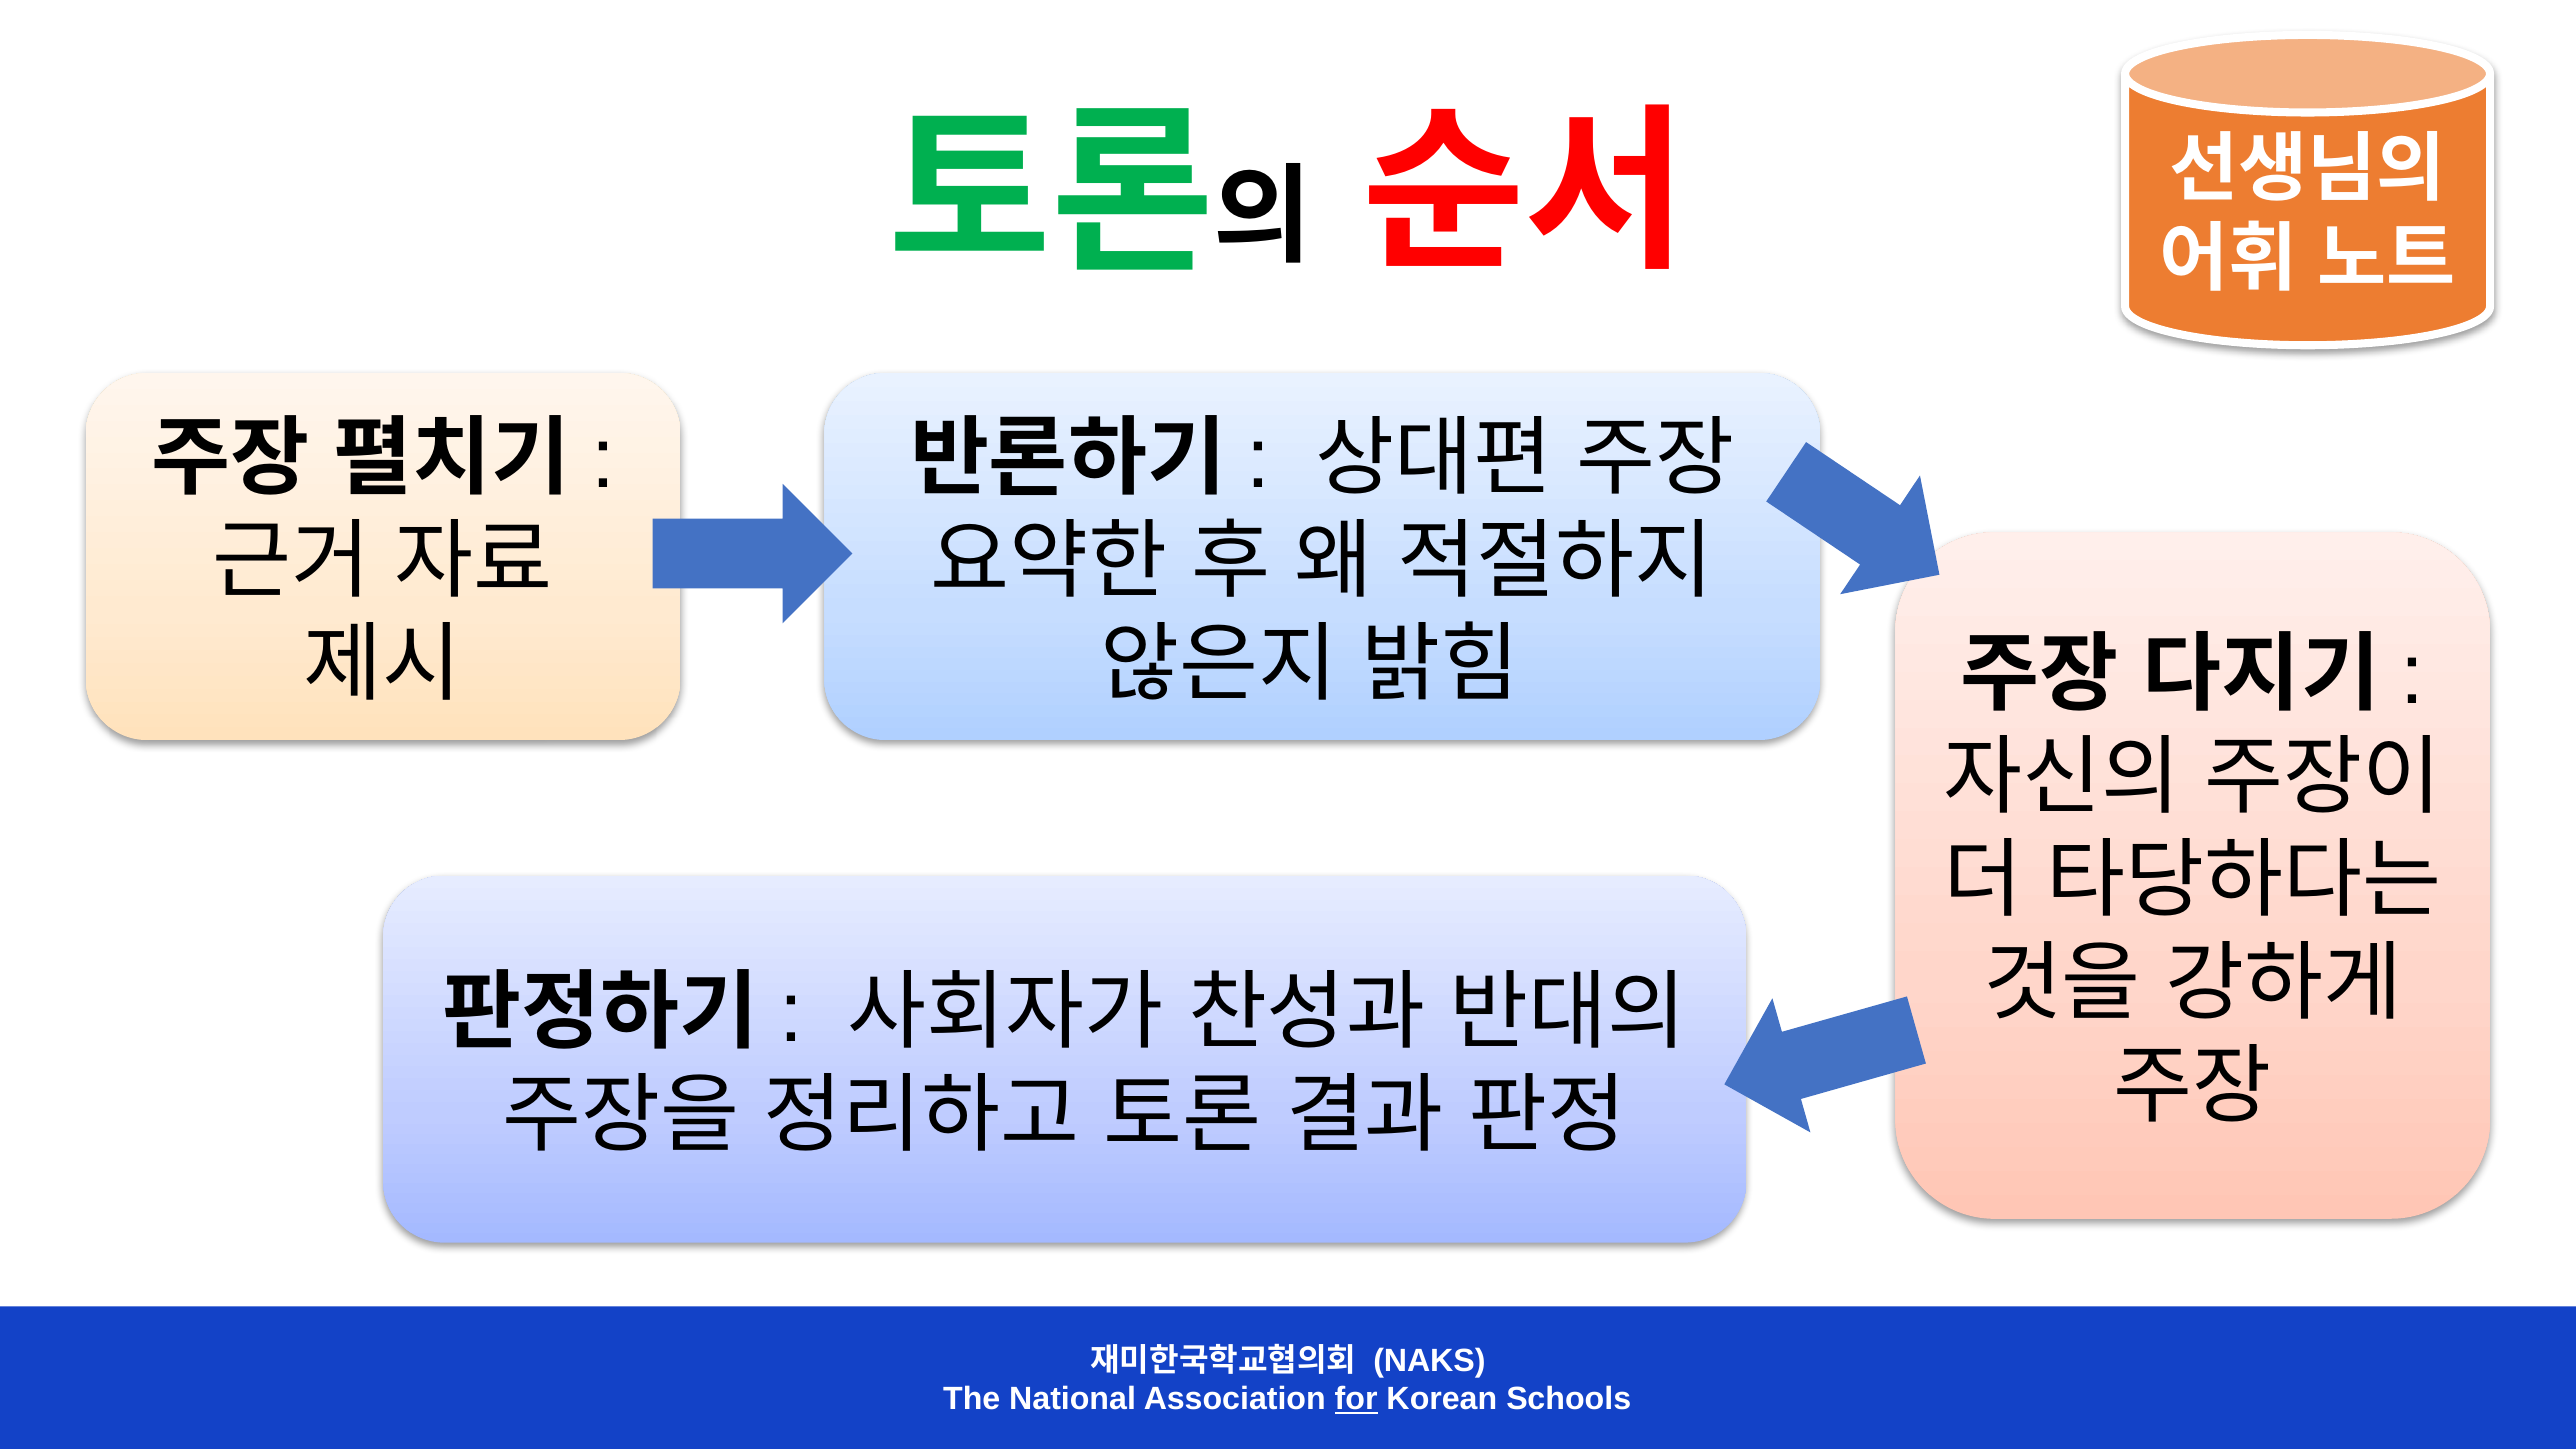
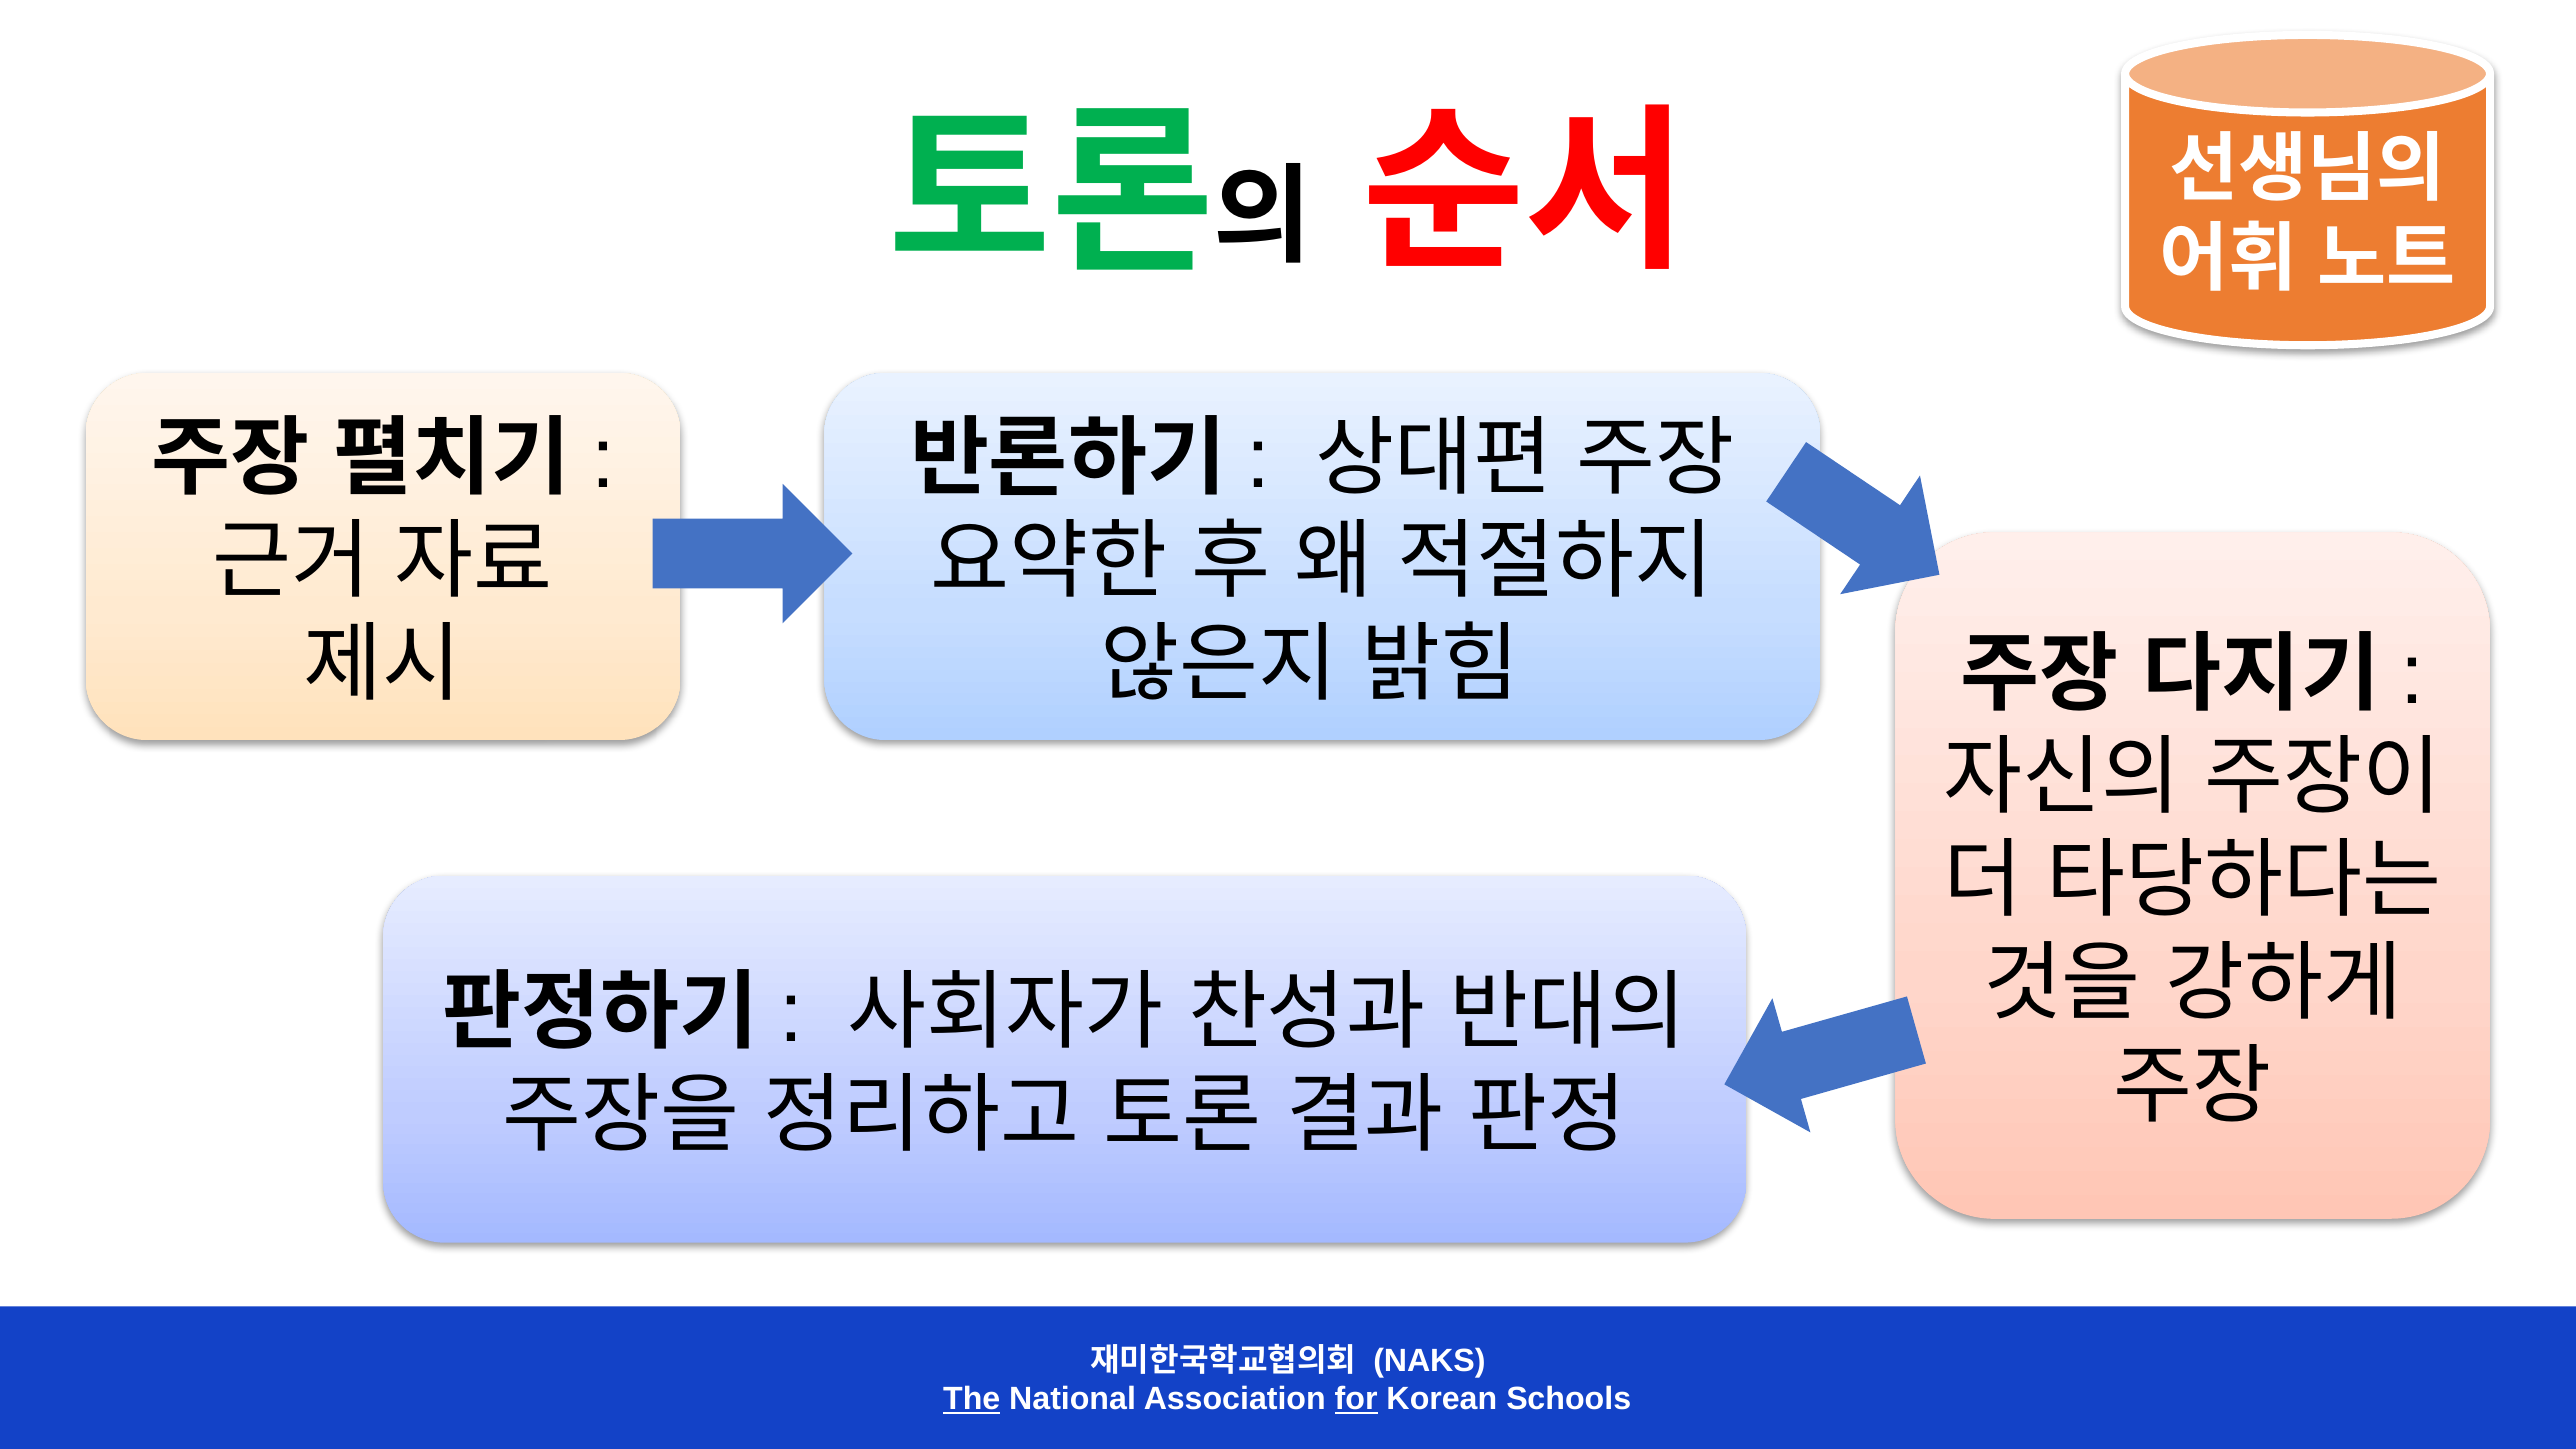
The underline: none -> present
